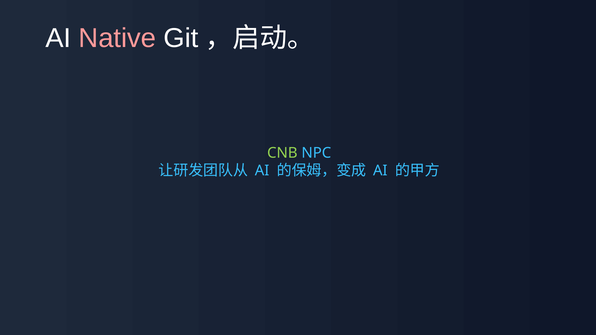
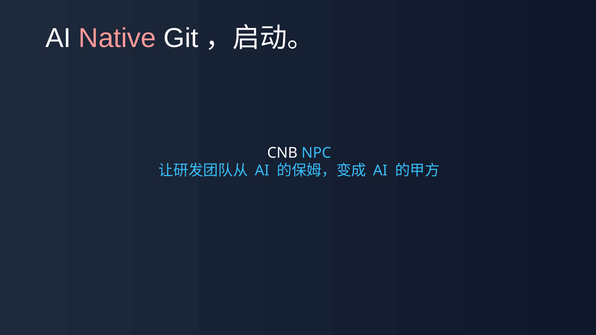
CNB colour: light green -> white
